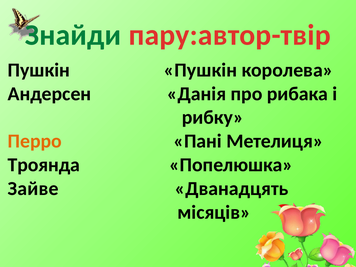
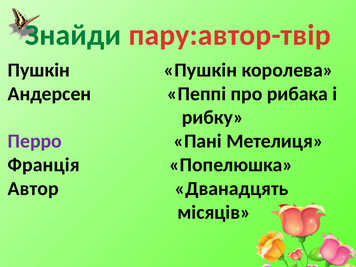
Данія: Данія -> Пеппі
Перро colour: orange -> purple
Троянда: Троянда -> Франція
Зайве: Зайве -> Автор
